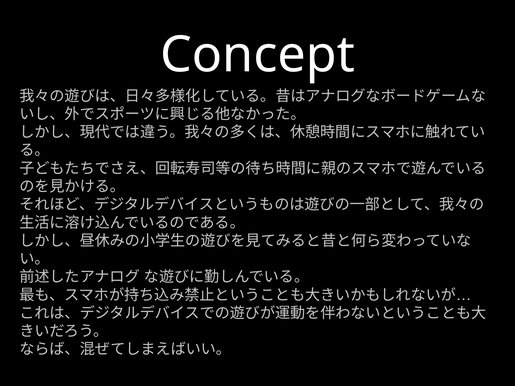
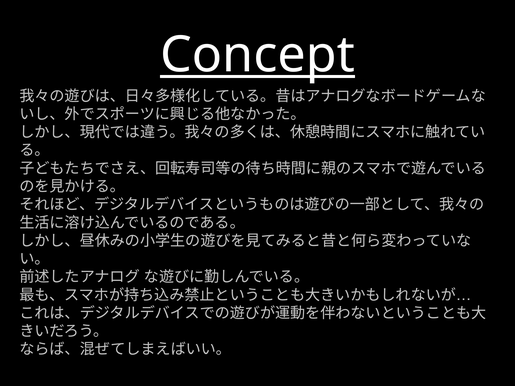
Concept underline: none -> present
